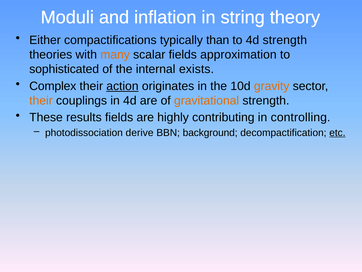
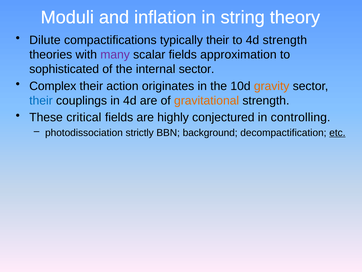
Either: Either -> Dilute
typically than: than -> their
many colour: orange -> purple
internal exists: exists -> sector
action underline: present -> none
their at (41, 100) colour: orange -> blue
results: results -> critical
contributing: contributing -> conjectured
derive: derive -> strictly
